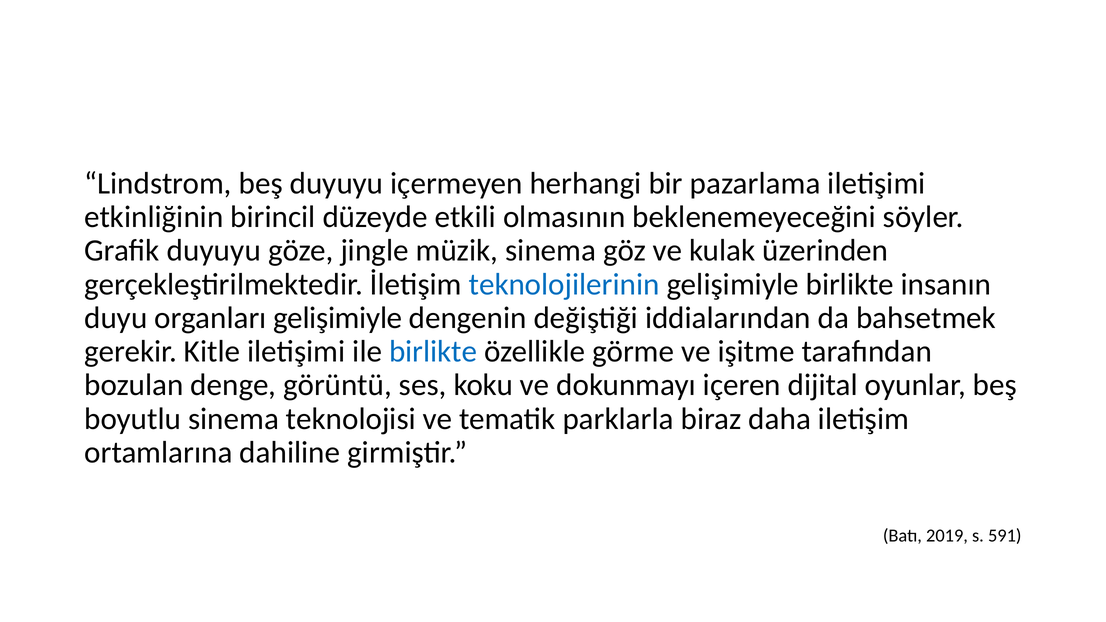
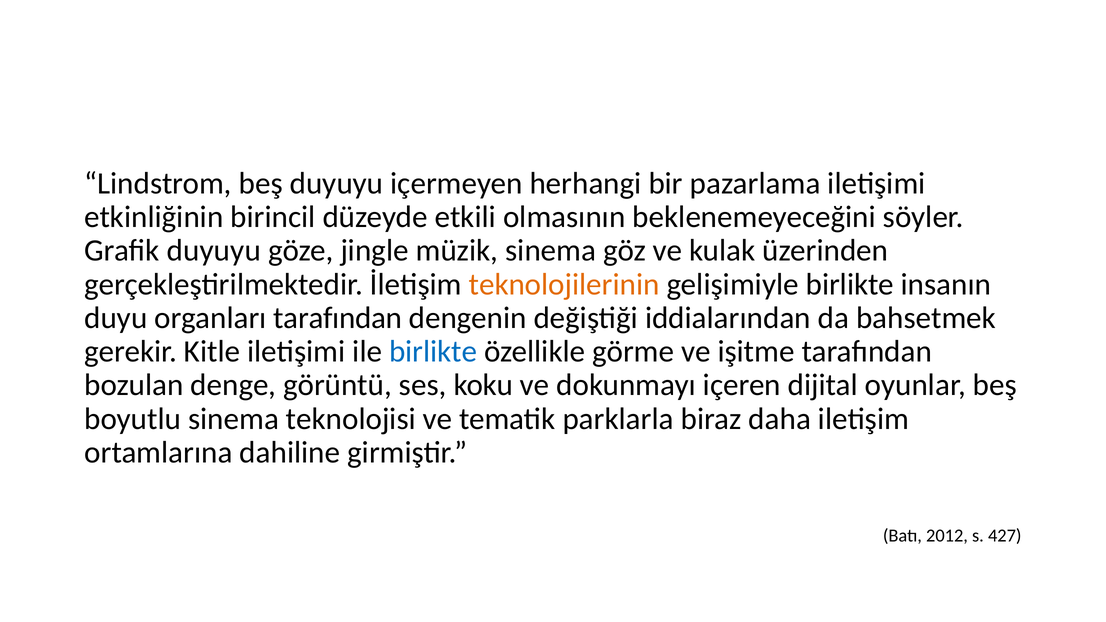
teknolojilerinin colour: blue -> orange
organları gelişimiyle: gelişimiyle -> tarafından
2019: 2019 -> 2012
591: 591 -> 427
